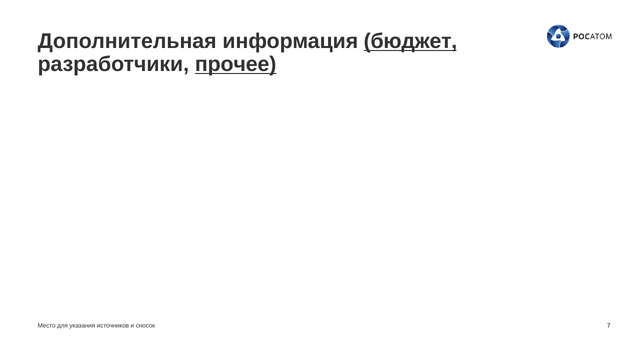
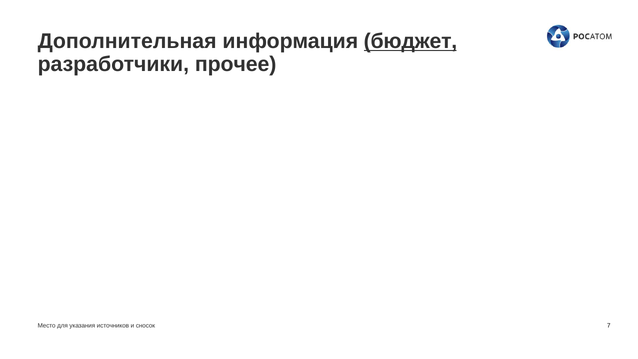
прочее underline: present -> none
